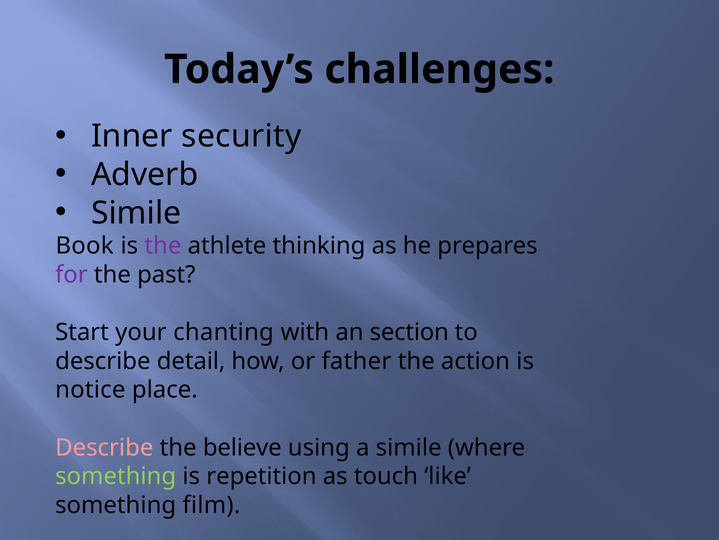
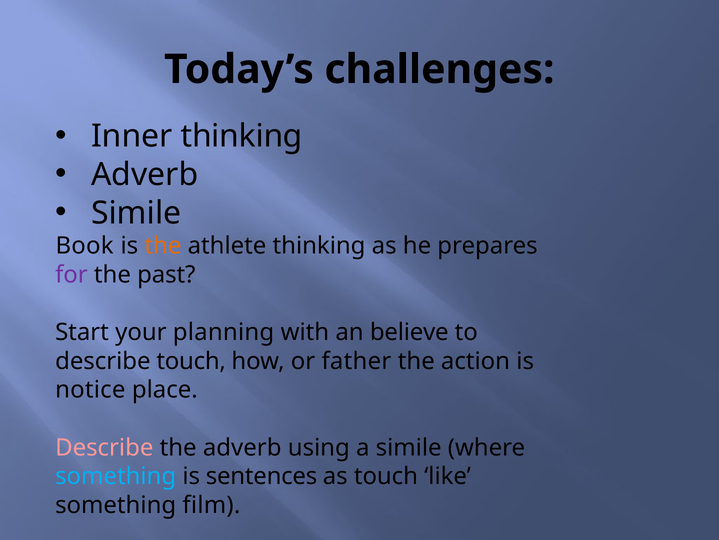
Inner security: security -> thinking
the at (163, 246) colour: purple -> orange
chanting: chanting -> planning
section: section -> believe
describe detail: detail -> touch
the believe: believe -> adverb
something at (116, 476) colour: light green -> light blue
repetition: repetition -> sentences
